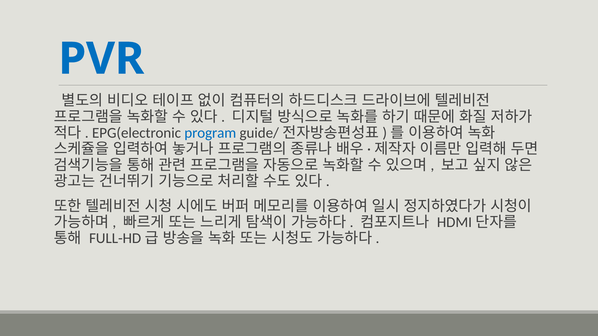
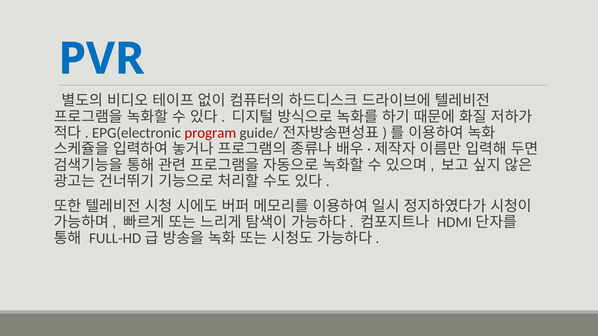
program colour: blue -> red
